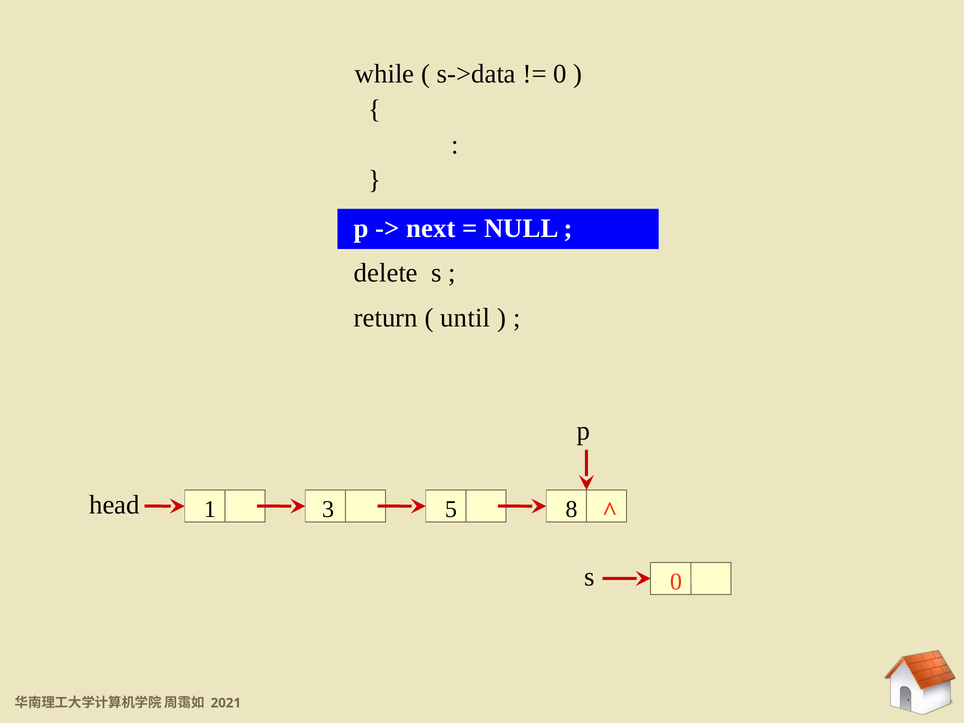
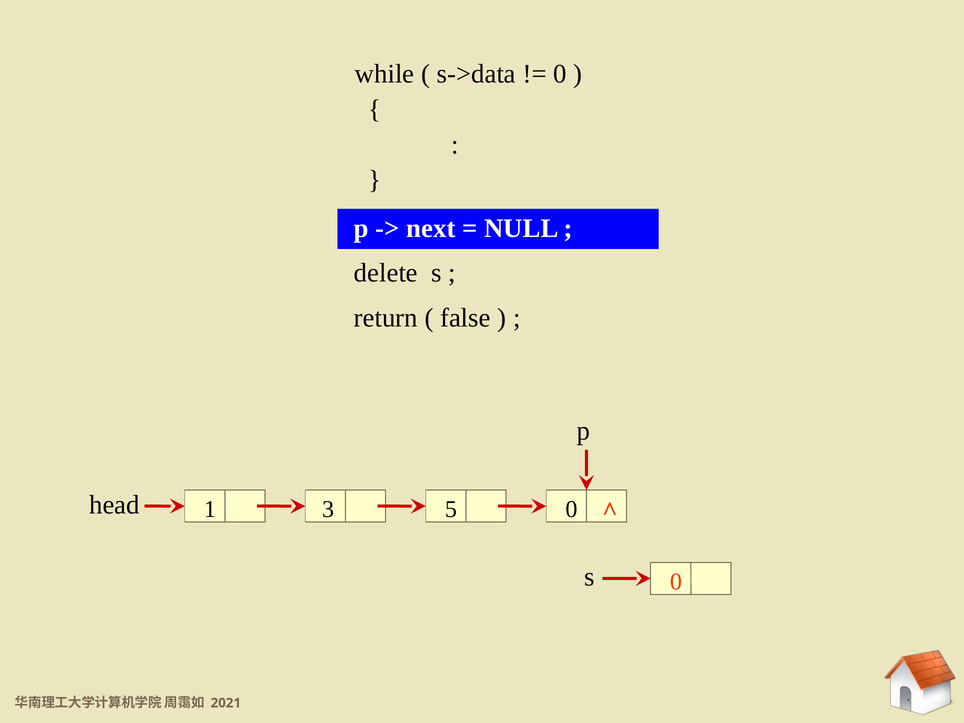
until: until -> false
5 8: 8 -> 0
